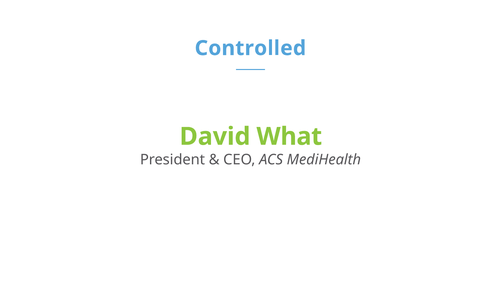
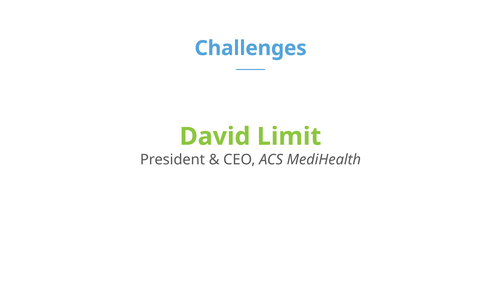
Controlled: Controlled -> Challenges
What: What -> Limit
